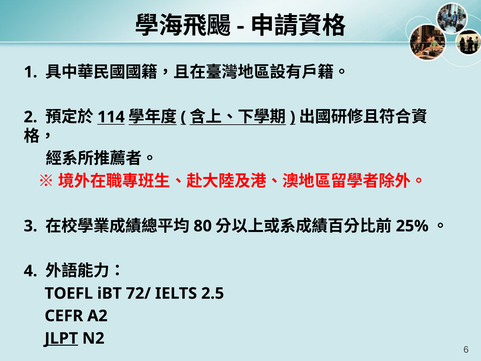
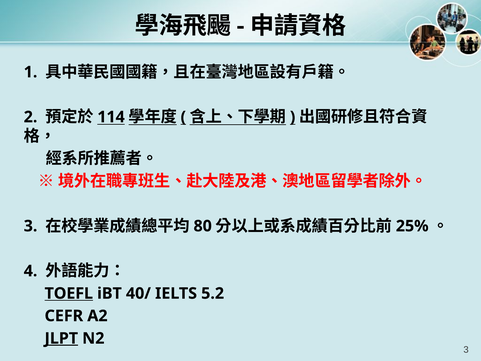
TOEFL underline: none -> present
72/: 72/ -> 40/
2.5: 2.5 -> 5.2
N2 6: 6 -> 3
